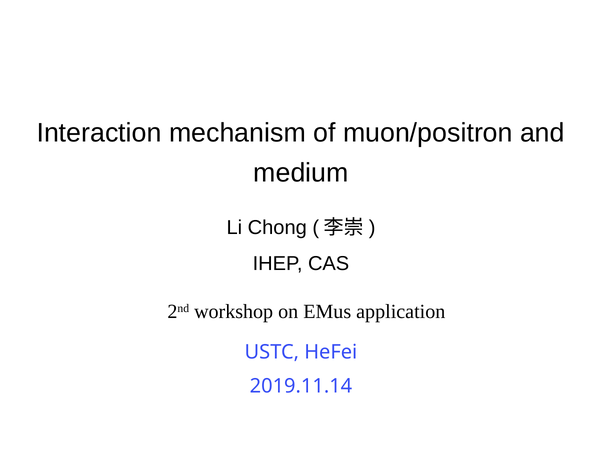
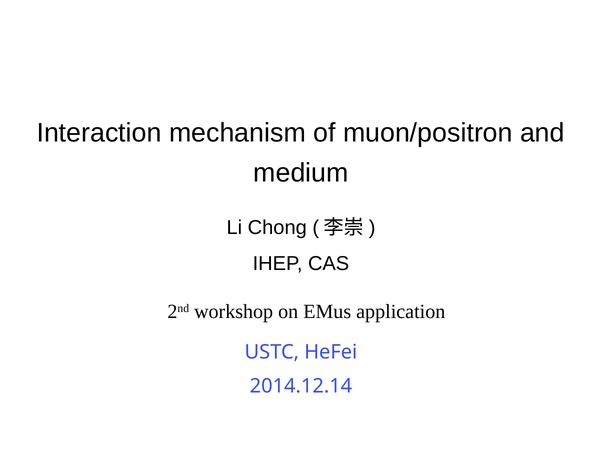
2019.11.14: 2019.11.14 -> 2014.12.14
